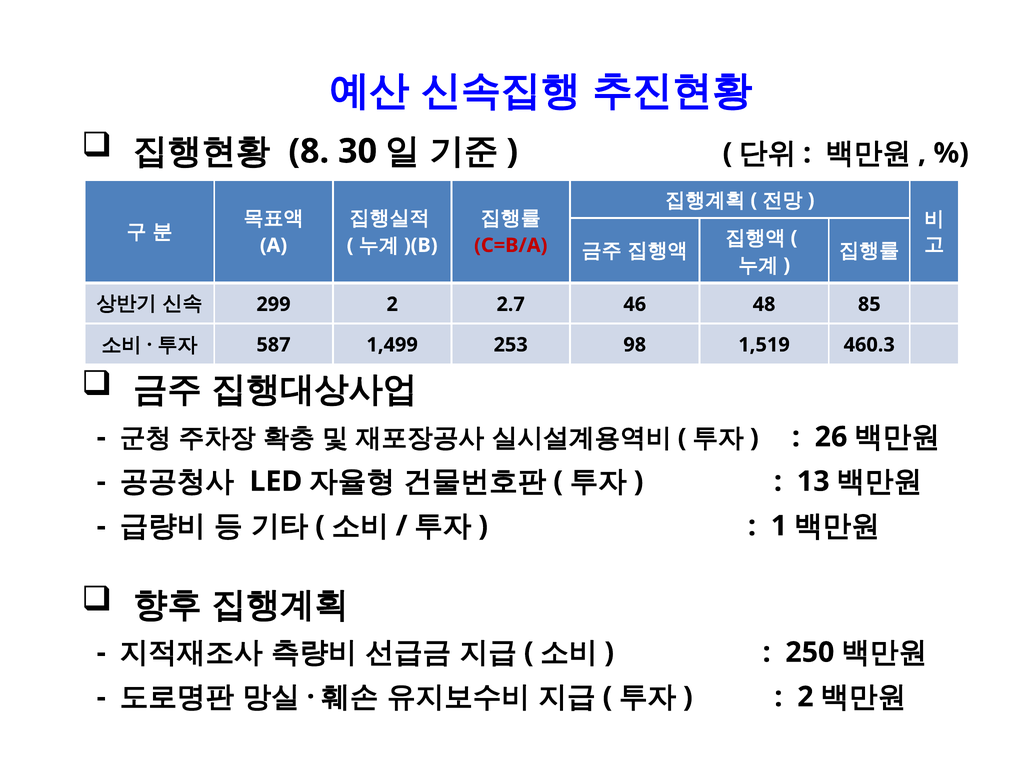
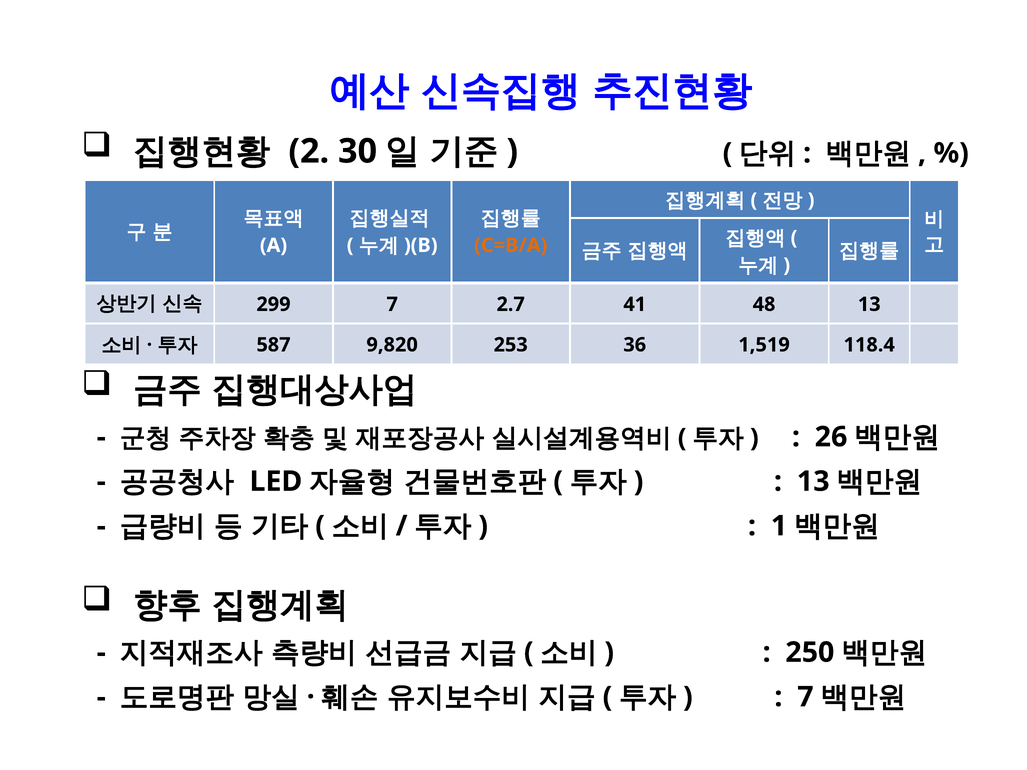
8: 8 -> 2
C=B/A colour: red -> orange
299 2: 2 -> 7
46: 46 -> 41
48 85: 85 -> 13
1,499: 1,499 -> 9,820
98: 98 -> 36
460.3: 460.3 -> 118.4
2 at (805, 697): 2 -> 7
